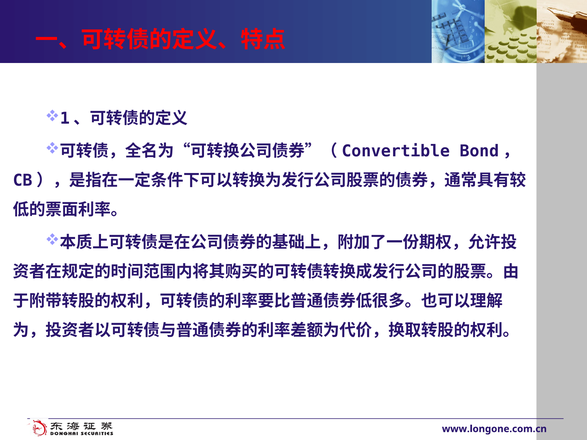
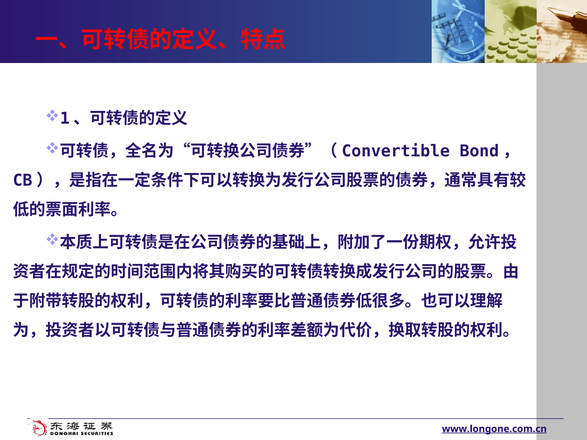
www.longone.com.cn underline: none -> present
